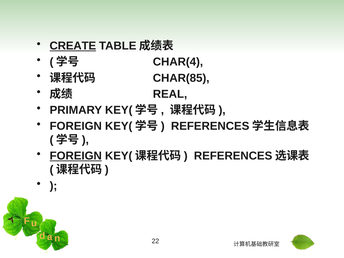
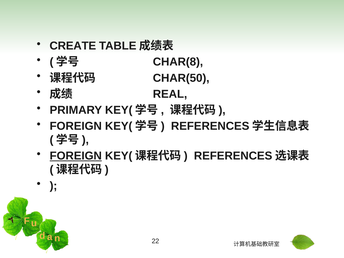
CREATE underline: present -> none
CHAR(4: CHAR(4 -> CHAR(8
CHAR(85: CHAR(85 -> CHAR(50
